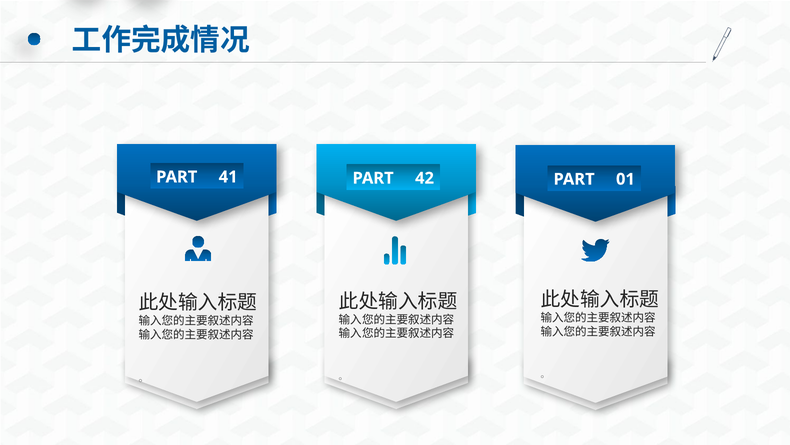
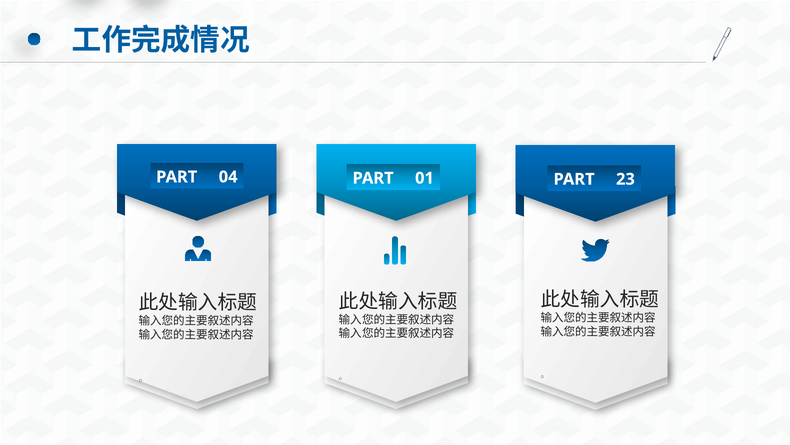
41: 41 -> 04
42: 42 -> 01
01: 01 -> 23
